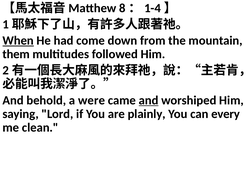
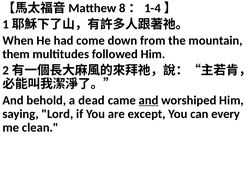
When underline: present -> none
were: were -> dead
plainly: plainly -> except
